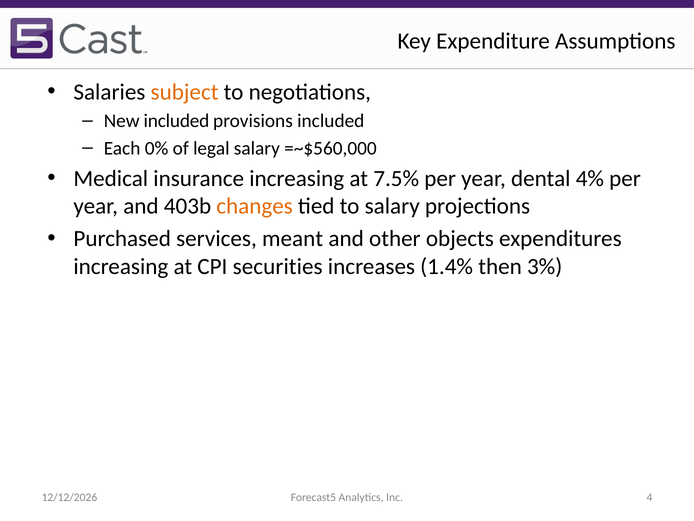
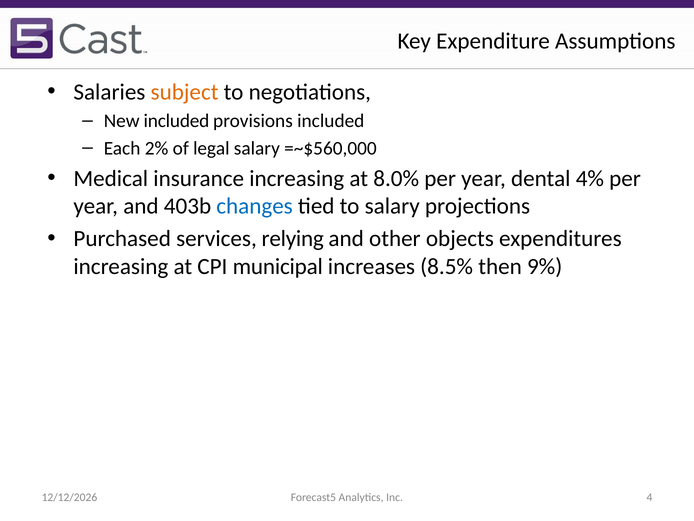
0%: 0% -> 2%
7.5%: 7.5% -> 8.0%
changes colour: orange -> blue
meant: meant -> relying
securities: securities -> municipal
1.4%: 1.4% -> 8.5%
3%: 3% -> 9%
